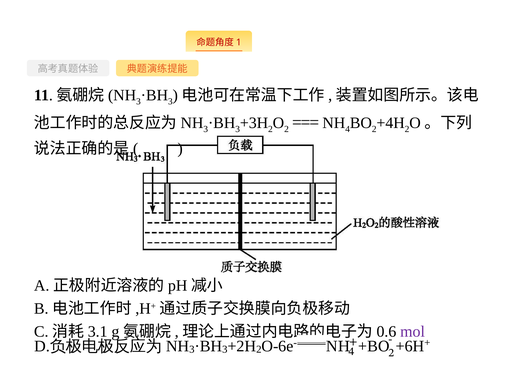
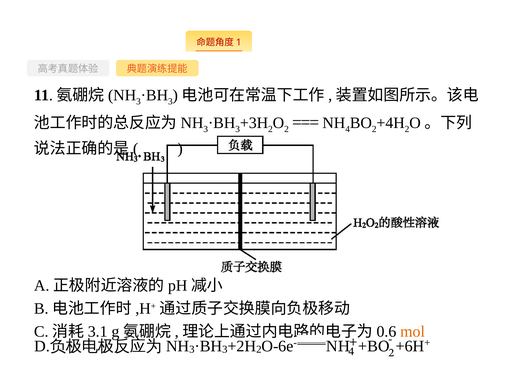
mol colour: purple -> orange
